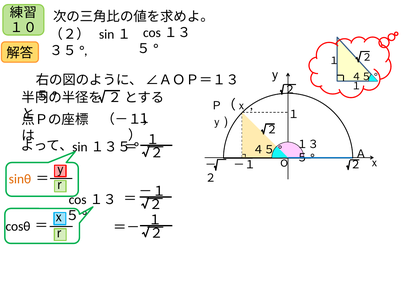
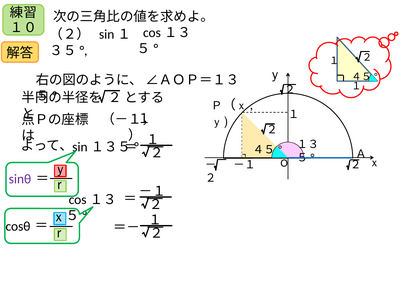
sinθ colour: orange -> purple
